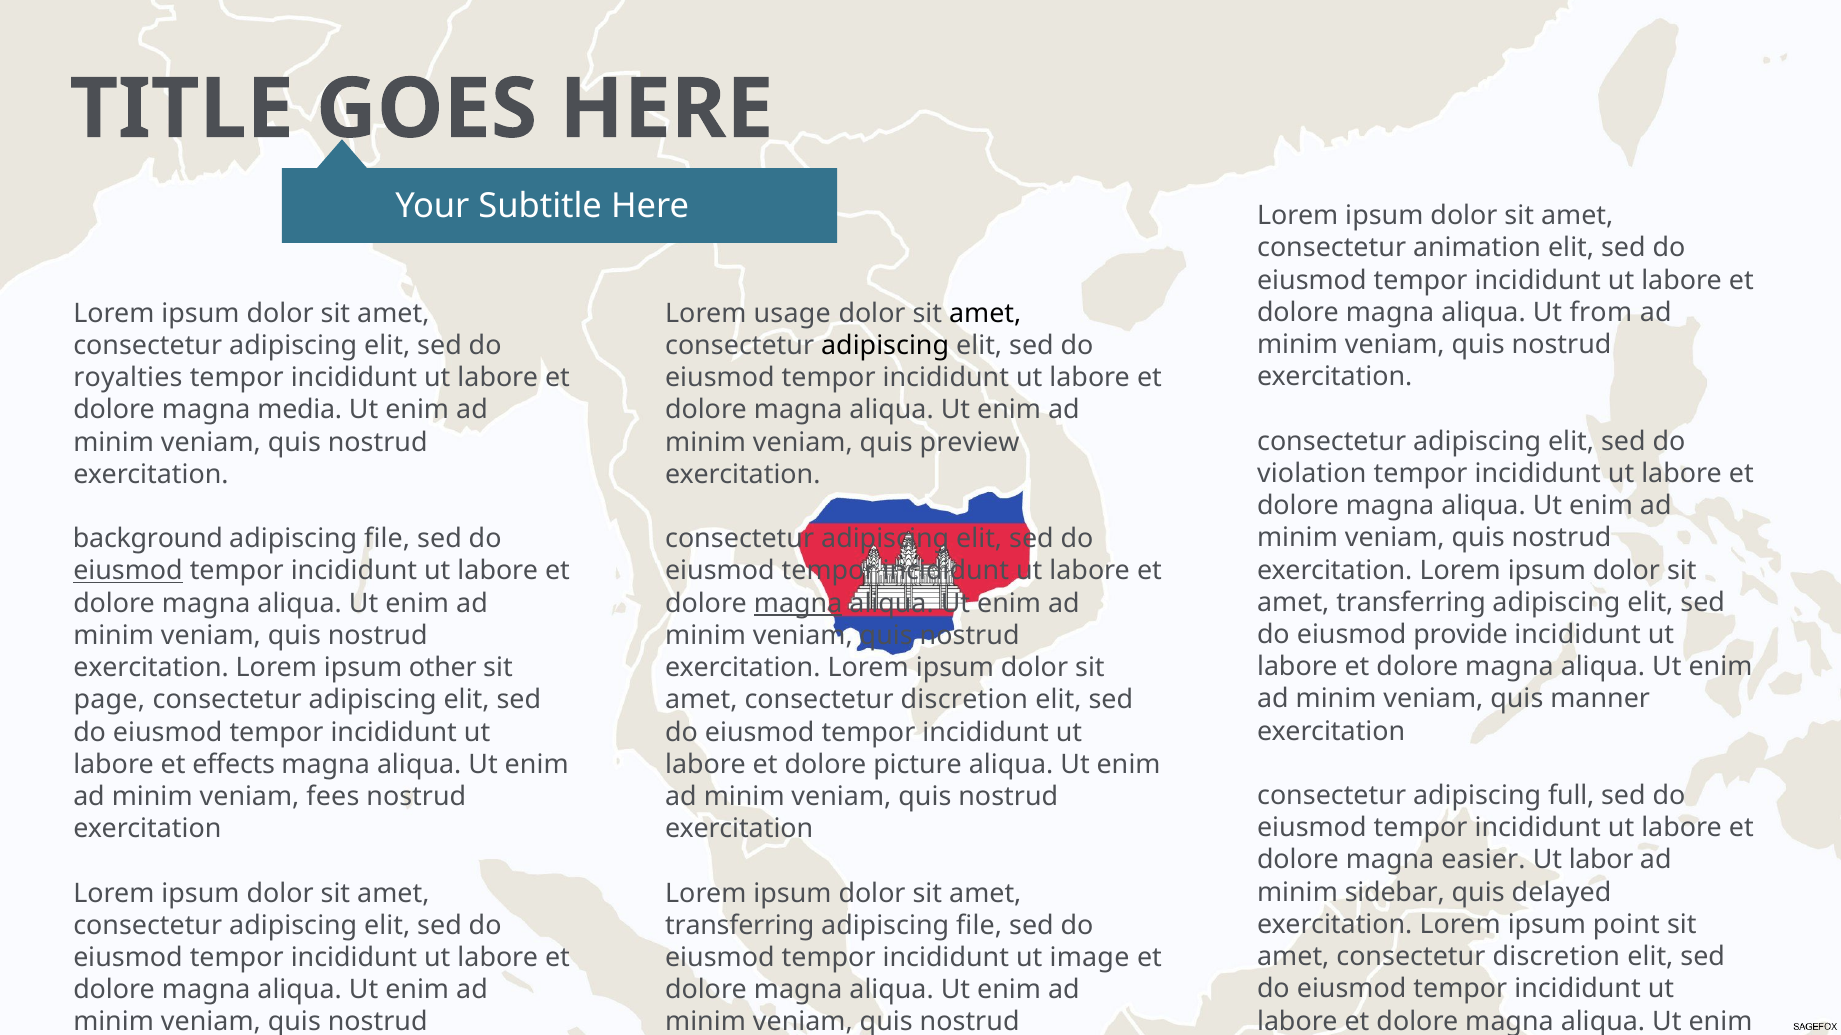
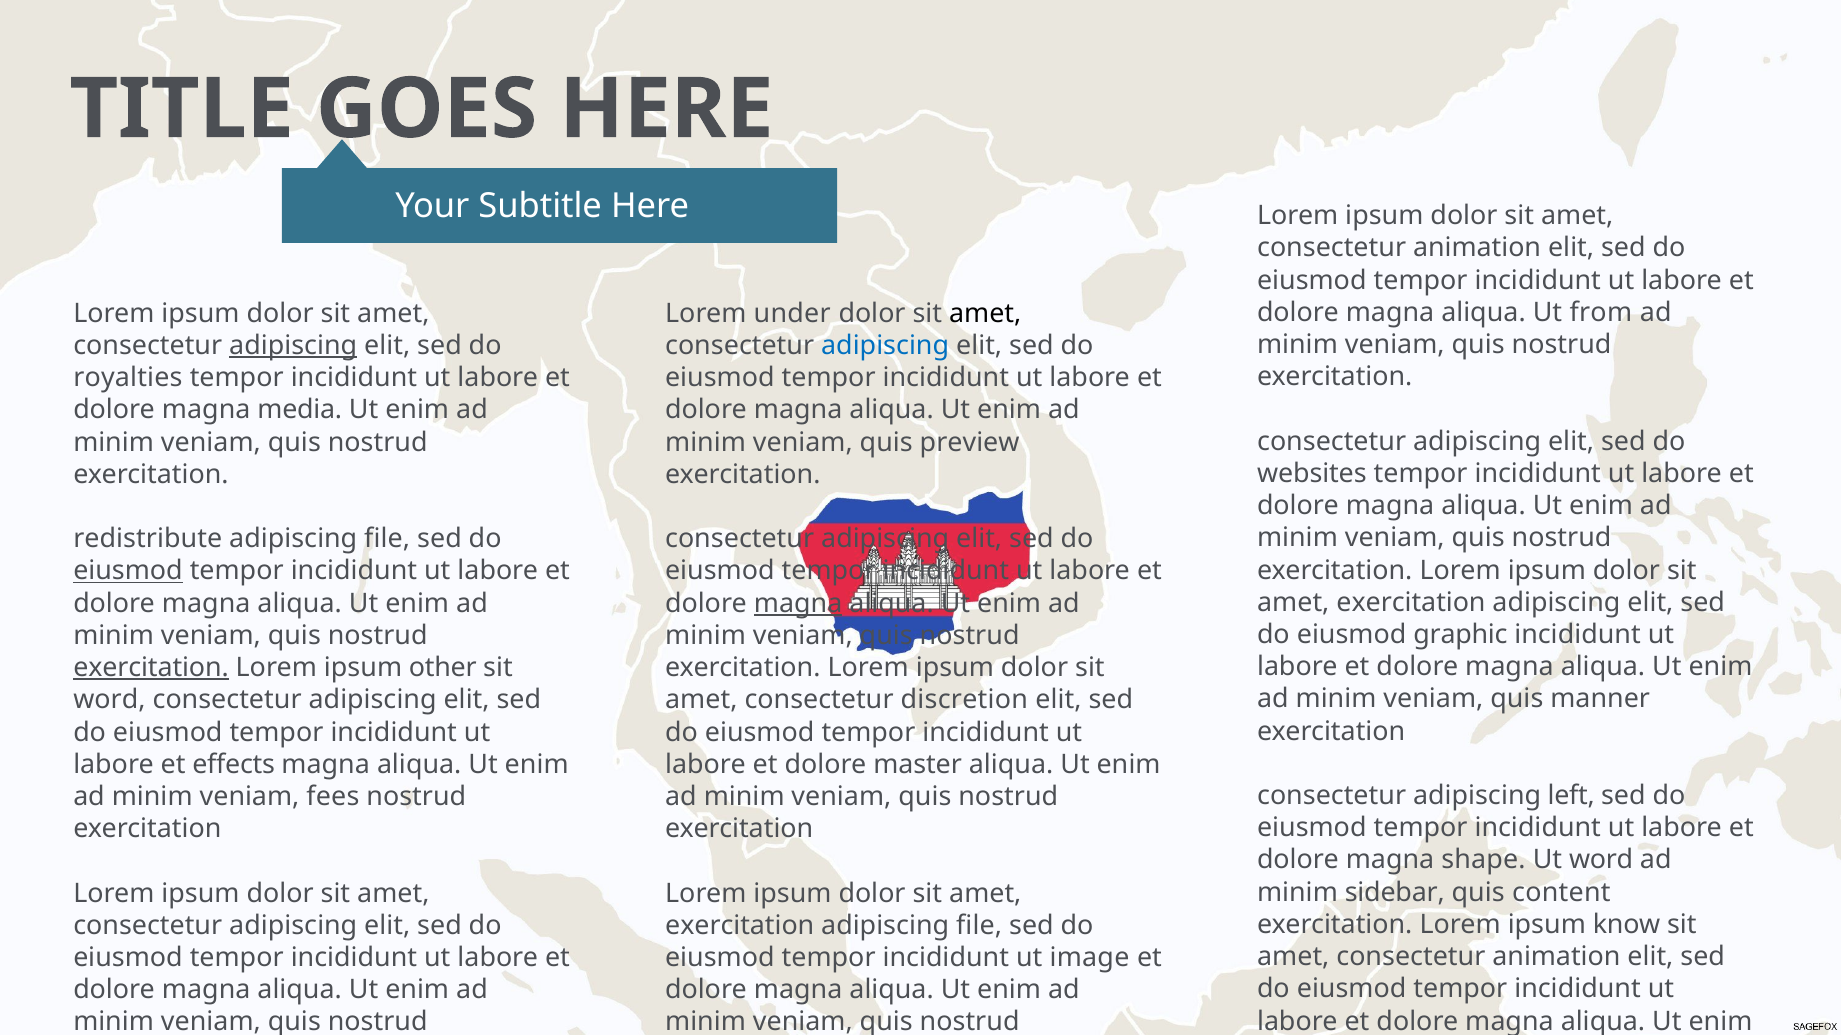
usage: usage -> under
adipiscing at (293, 346) underline: none -> present
adipiscing at (885, 346) colour: black -> blue
violation: violation -> websites
background: background -> redistribute
transferring at (1411, 603): transferring -> exercitation
provide: provide -> graphic
exercitation at (151, 668) underline: none -> present
page at (109, 700): page -> word
picture: picture -> master
full: full -> left
easier: easier -> shape
Ut labor: labor -> word
delayed: delayed -> content
point: point -> know
transferring at (740, 926): transferring -> exercitation
discretion at (1556, 957): discretion -> animation
